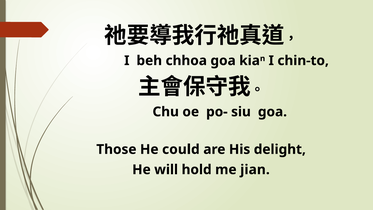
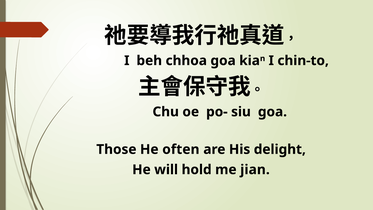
could: could -> often
